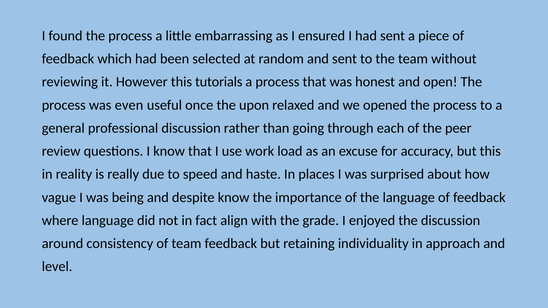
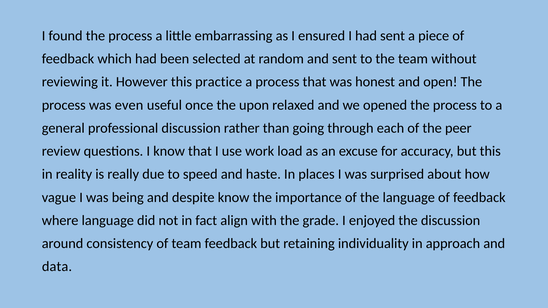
tutorials: tutorials -> practice
level: level -> data
